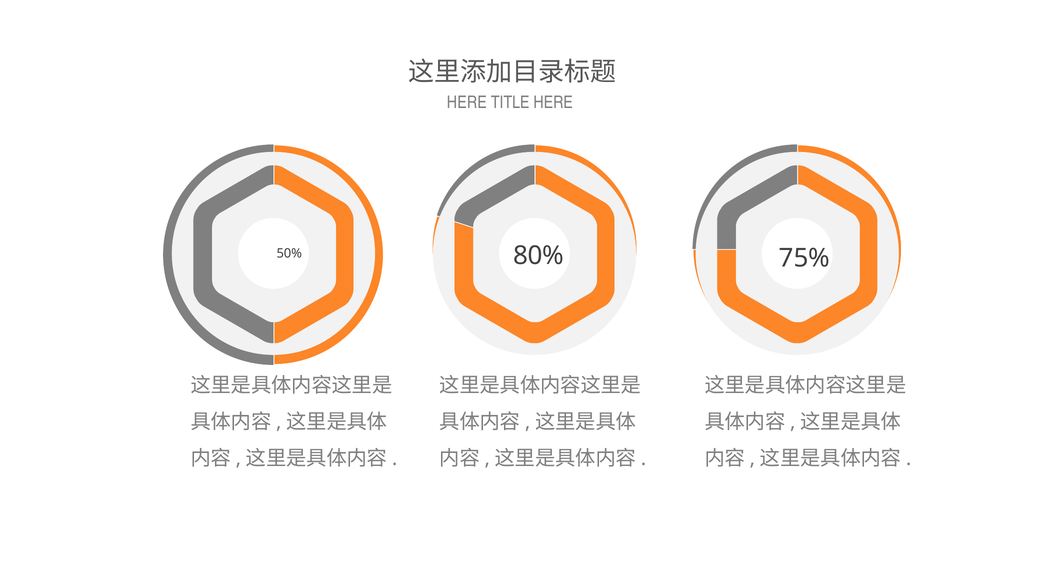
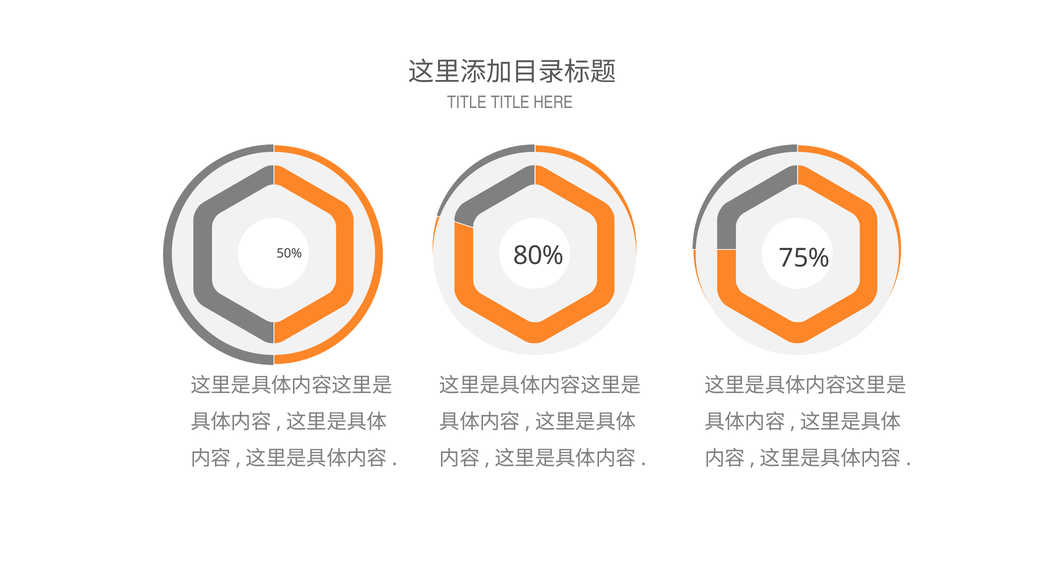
HERE at (467, 102): HERE -> TITLE
